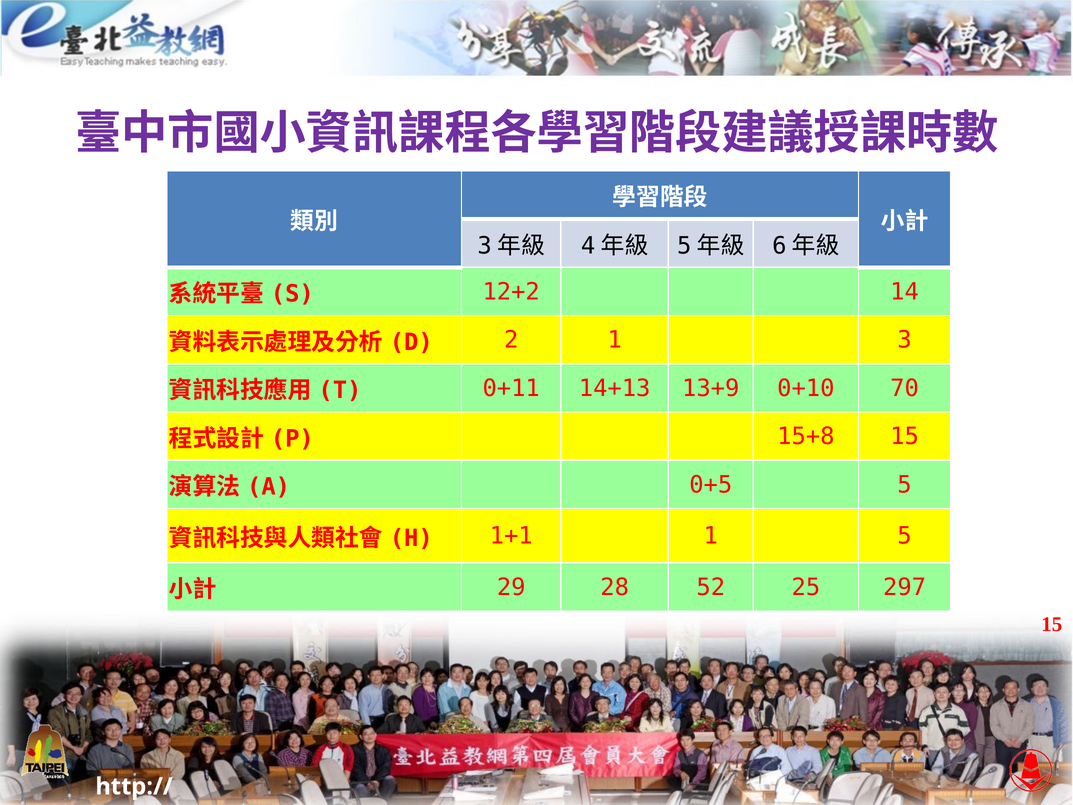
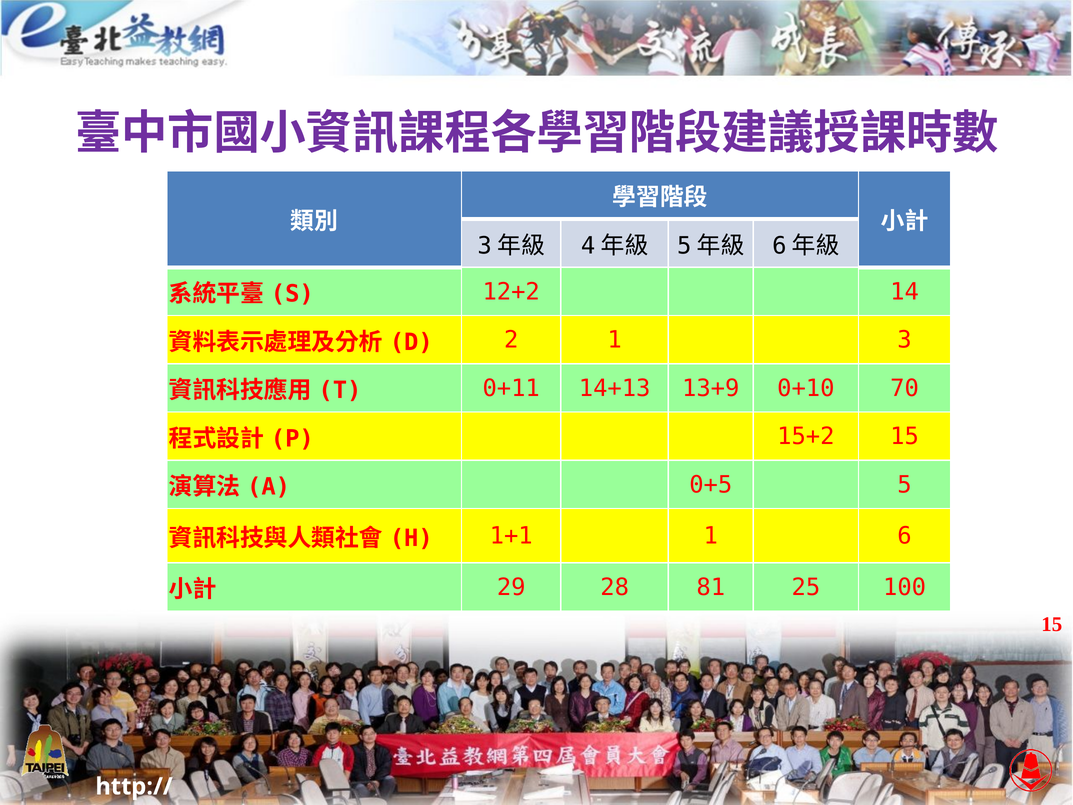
15+8: 15+8 -> 15+2
1 5: 5 -> 6
52: 52 -> 81
297: 297 -> 100
